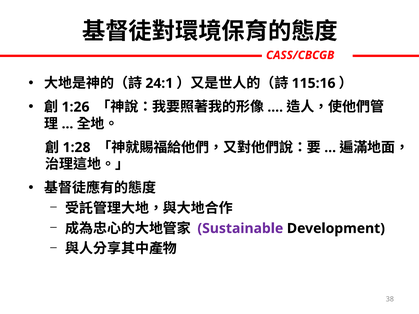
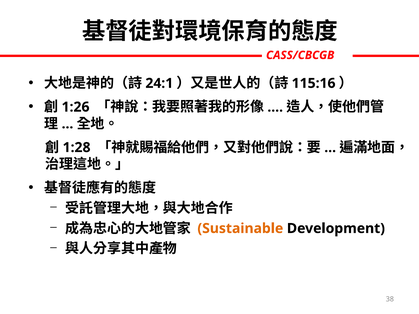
Sustainable colour: purple -> orange
